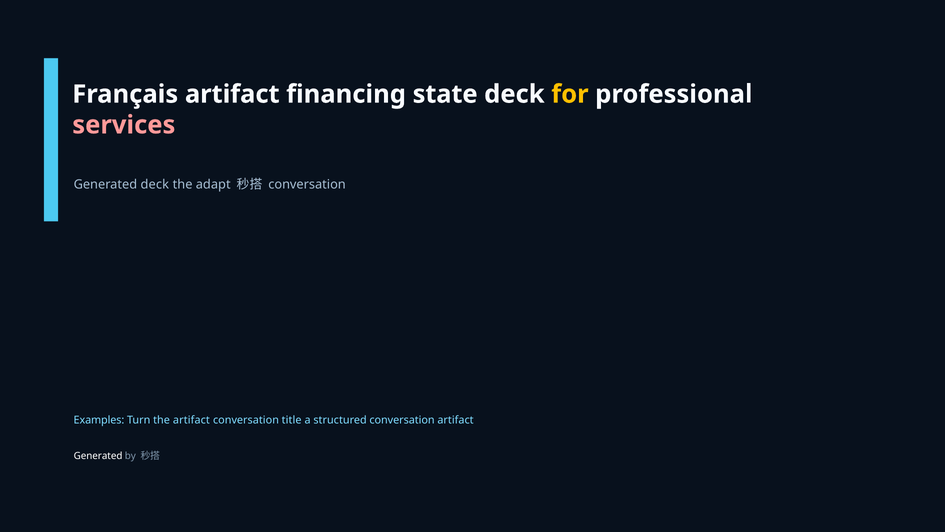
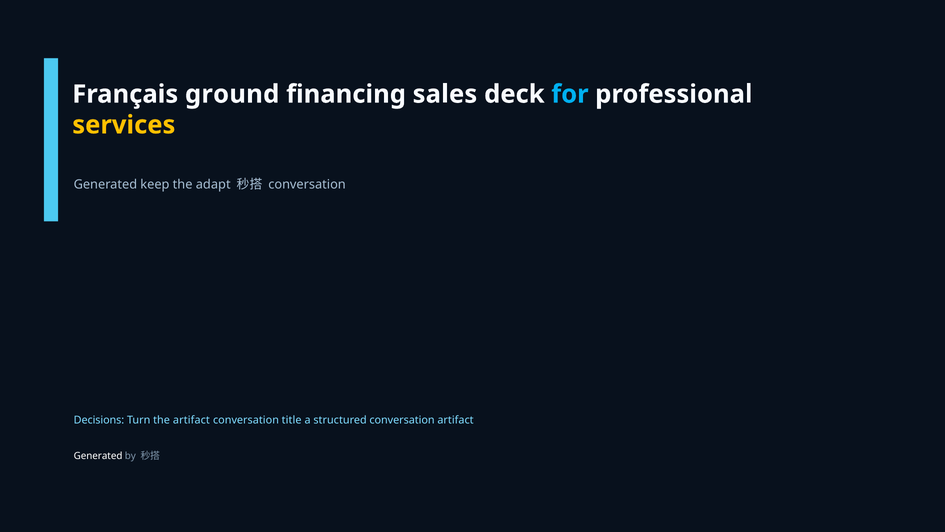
Français artifact: artifact -> ground
state: state -> sales
for colour: yellow -> light blue
services colour: pink -> yellow
Generated deck: deck -> keep
Examples: Examples -> Decisions
